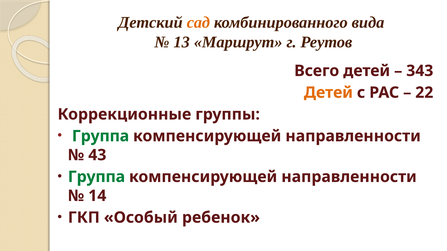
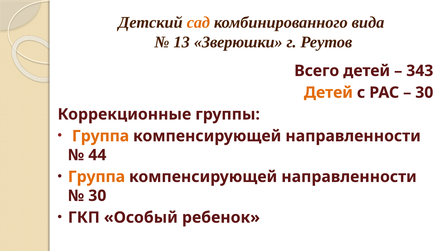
Маршрут: Маршрут -> Зверюшки
22 at (424, 93): 22 -> 30
Группа at (101, 136) colour: green -> orange
43: 43 -> 44
Группа at (96, 177) colour: green -> orange
14 at (97, 196): 14 -> 30
